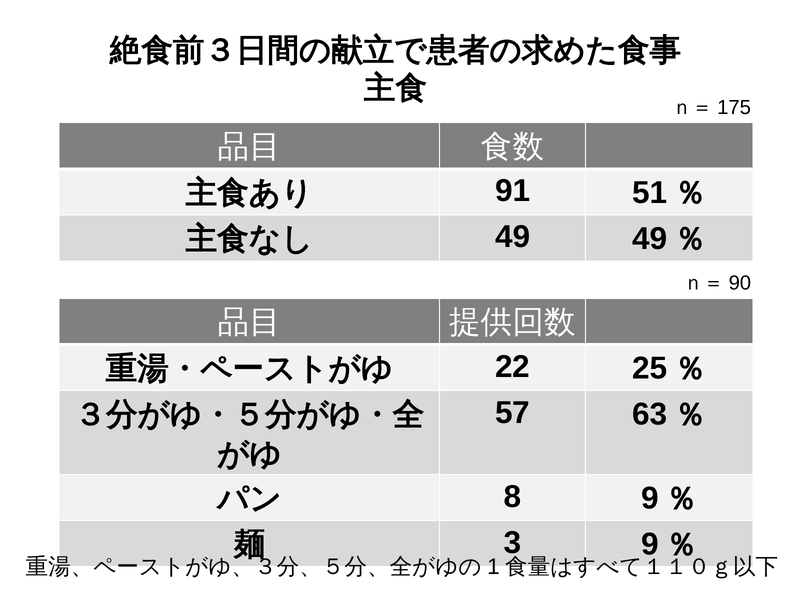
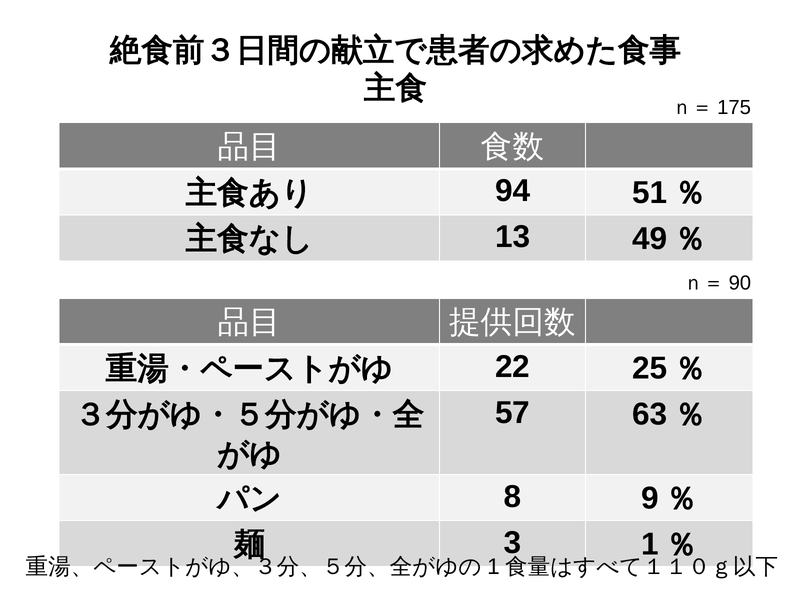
91: 91 -> 94
49 at (513, 237): 49 -> 13
3 9: 9 -> 1
